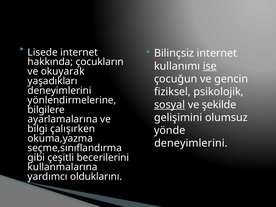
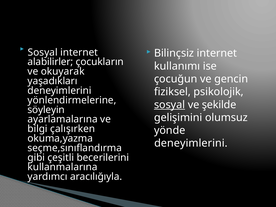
Lisede at (43, 52): Lisede -> Sosyal
hakkında: hakkında -> alabilirler
ise underline: present -> none
bilgilere: bilgilere -> söyleyin
olduklarını: olduklarını -> aracılığıyla
